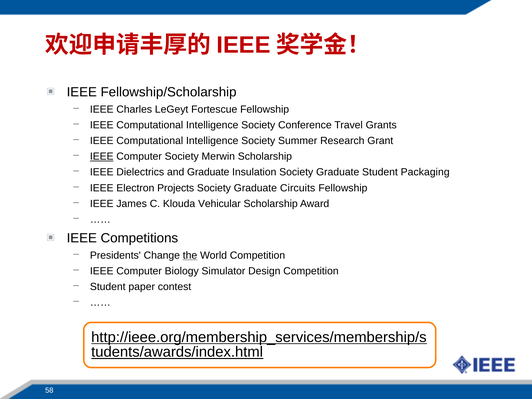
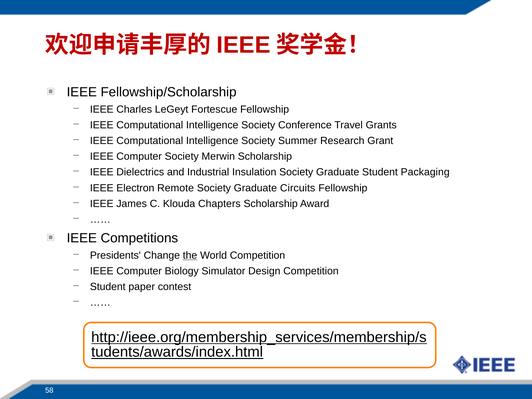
IEEE at (102, 157) underline: present -> none
and Graduate: Graduate -> Industrial
Projects: Projects -> Remote
Vehicular: Vehicular -> Chapters
